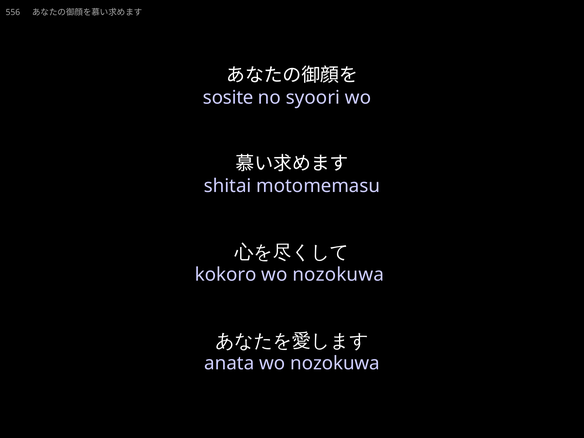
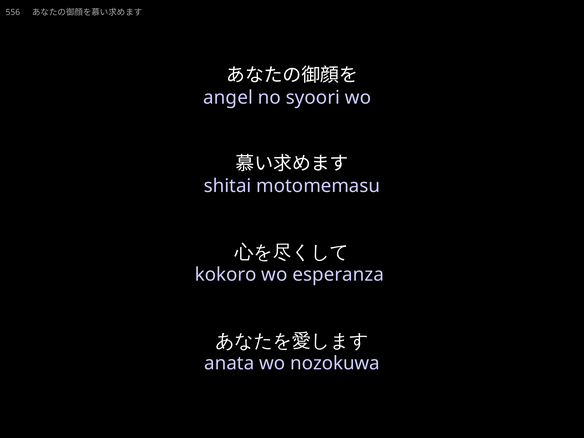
sosite: sosite -> angel
kokoro wo nozokuwa: nozokuwa -> esperanza
